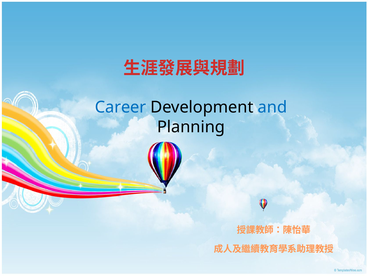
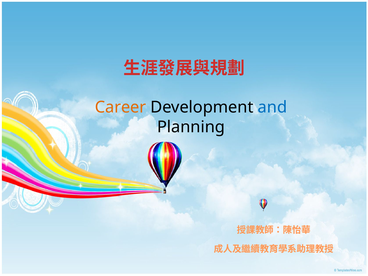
Career colour: blue -> orange
